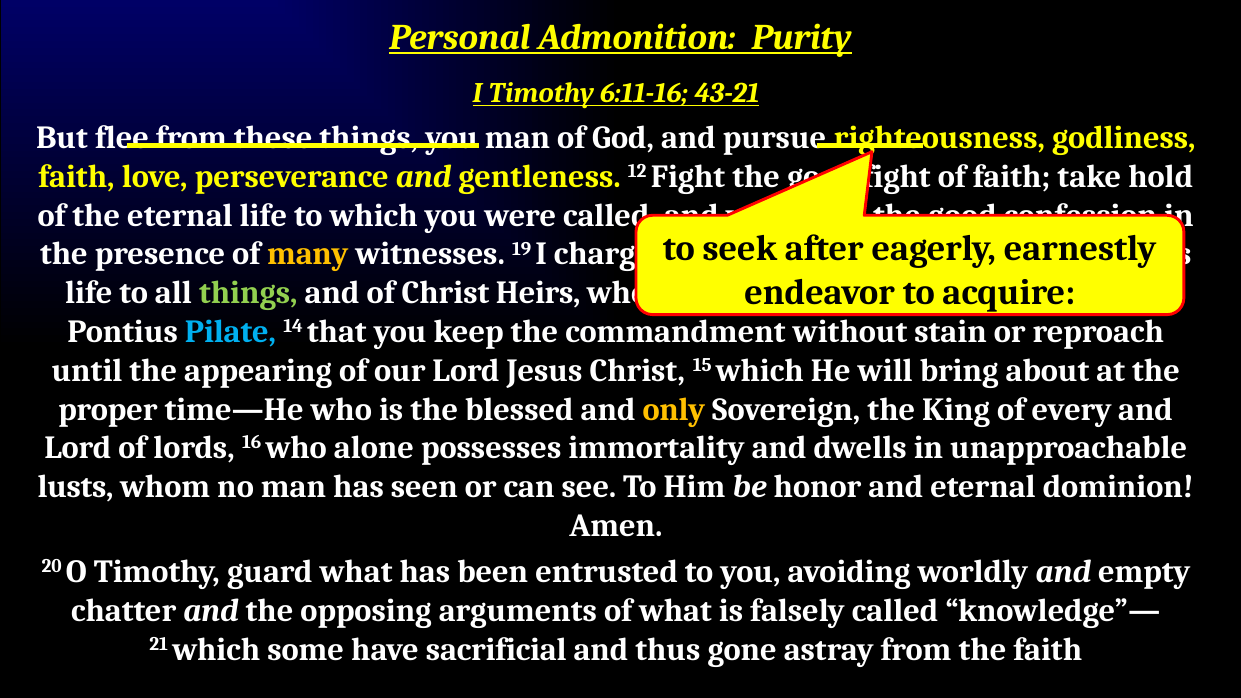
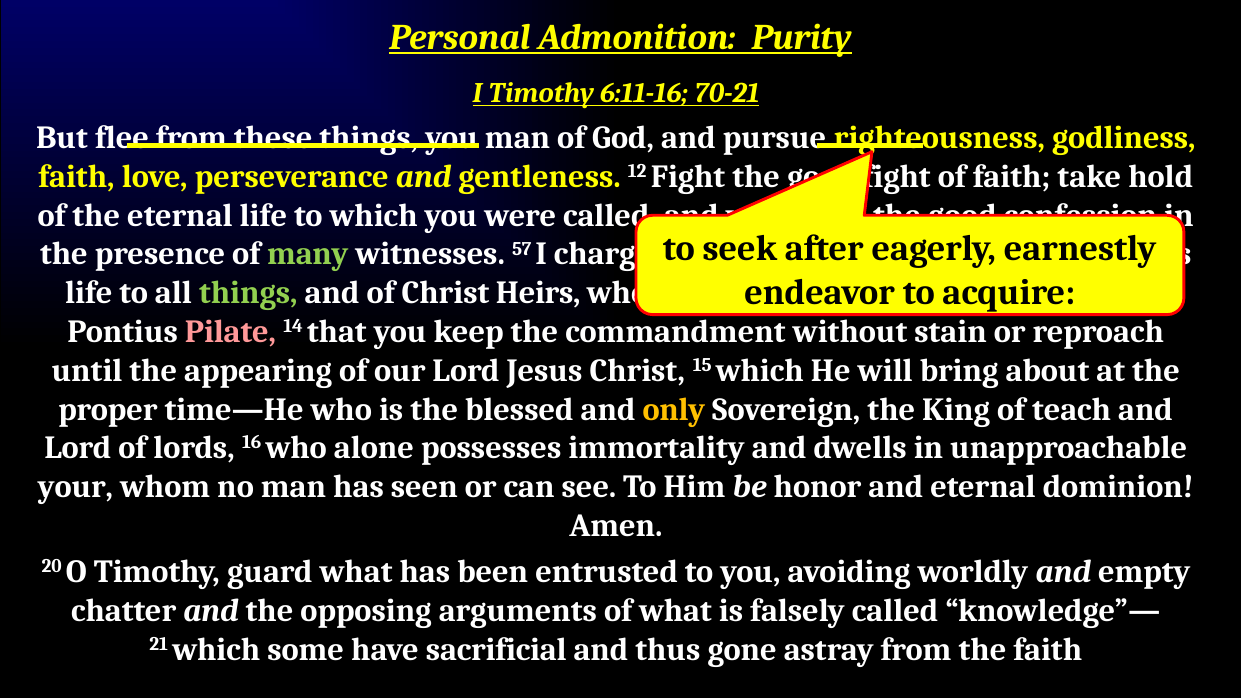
43-21: 43-21 -> 70-21
many colour: yellow -> light green
19: 19 -> 57
Pilate colour: light blue -> pink
every: every -> teach
lusts: lusts -> your
